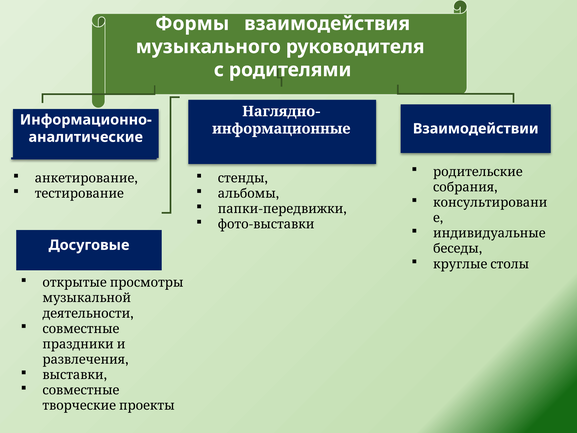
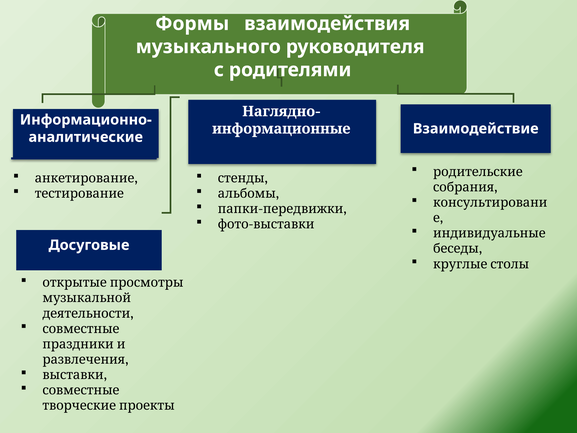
Взаимодействии: Взаимодействии -> Взаимодействие
